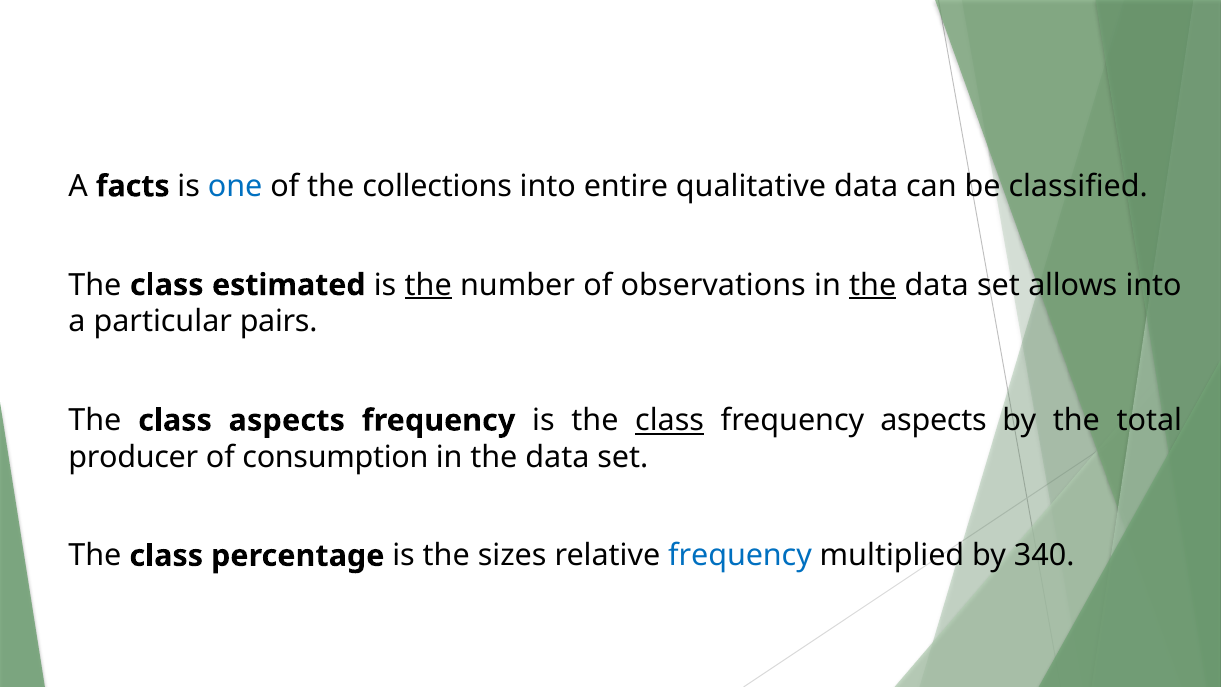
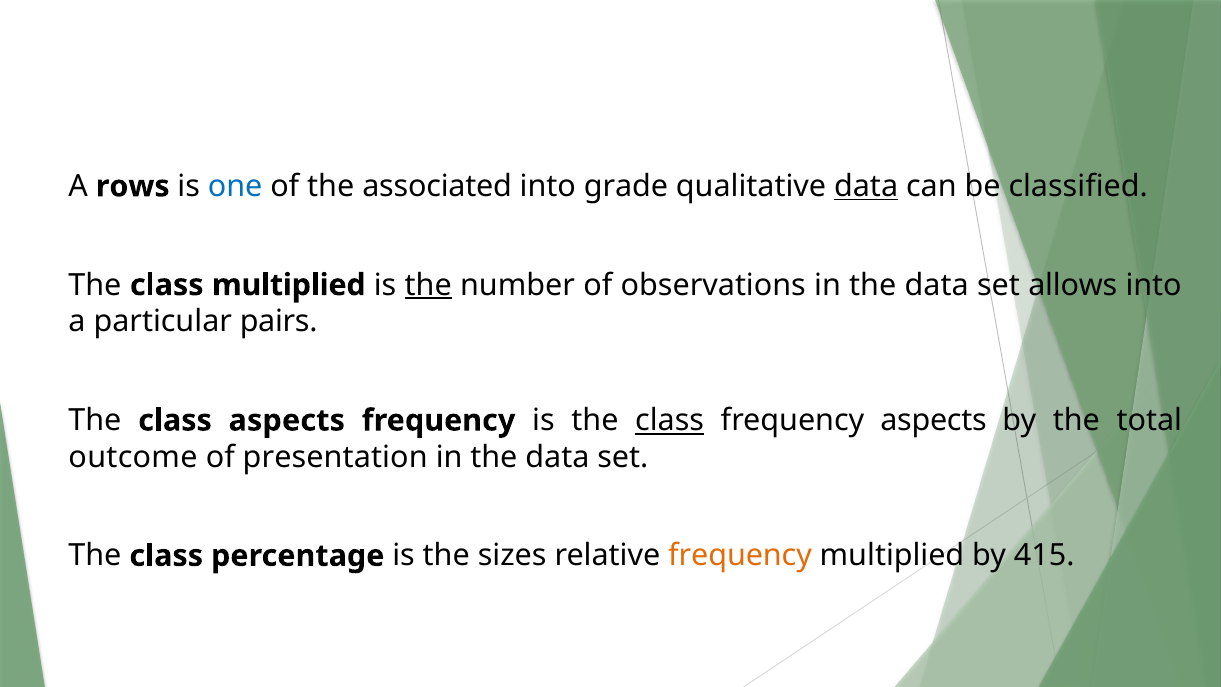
facts: facts -> rows
collections: collections -> associated
entire: entire -> grade
data at (866, 186) underline: none -> present
class estimated: estimated -> multiplied
the at (873, 285) underline: present -> none
producer: producer -> outcome
consumption: consumption -> presentation
frequency at (740, 556) colour: blue -> orange
340: 340 -> 415
